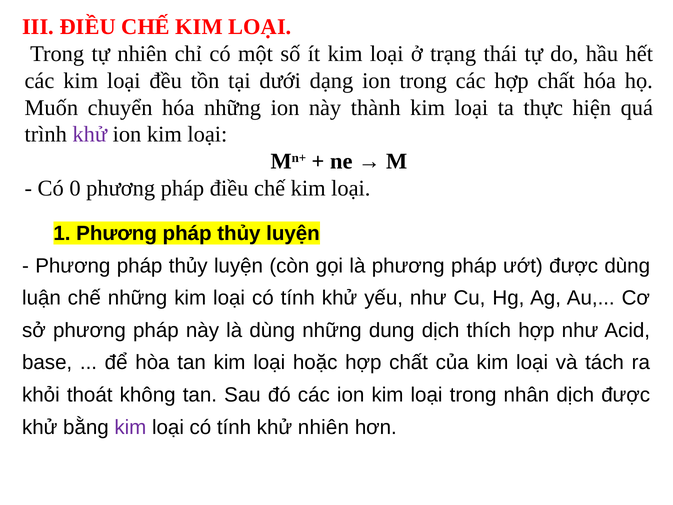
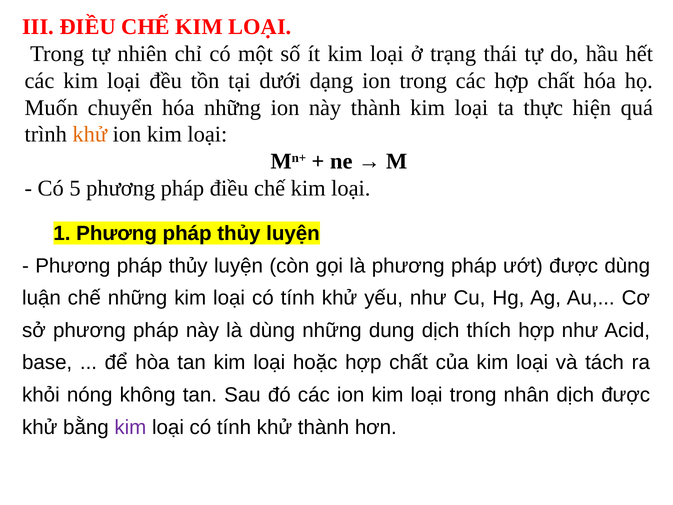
khử at (90, 134) colour: purple -> orange
0: 0 -> 5
thoát: thoát -> nóng
khử nhiên: nhiên -> thành
